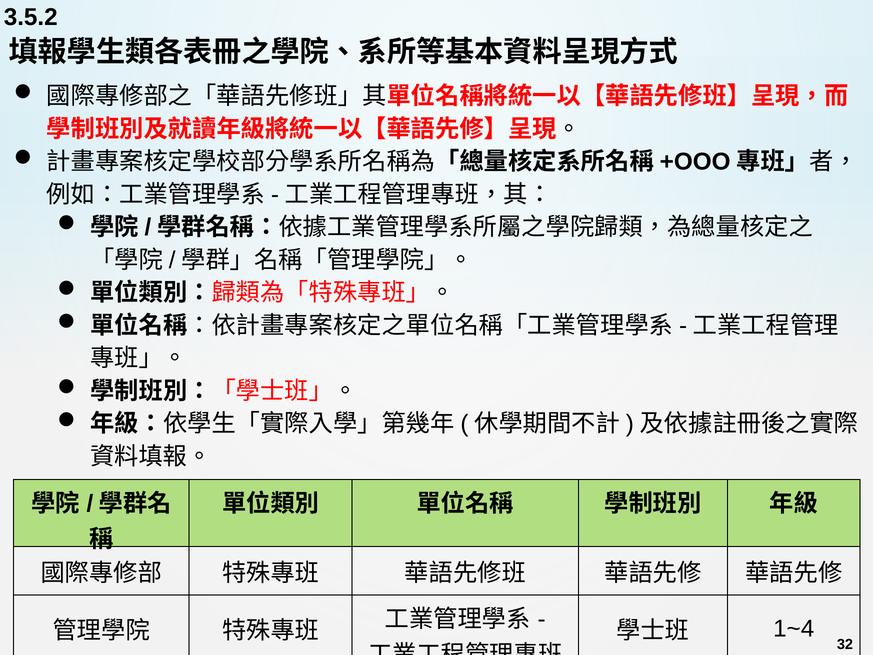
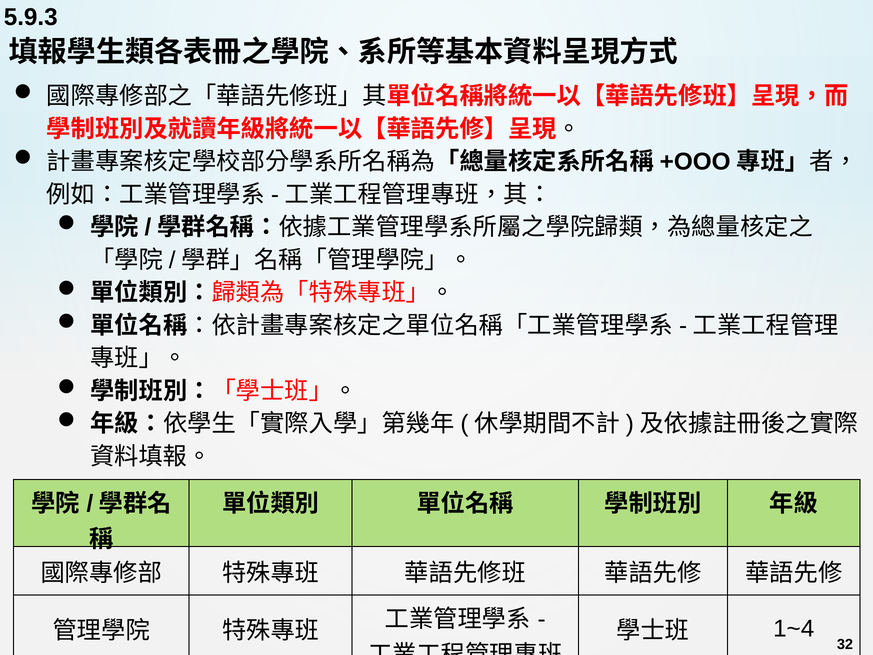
3.5.2: 3.5.2 -> 5.9.3
